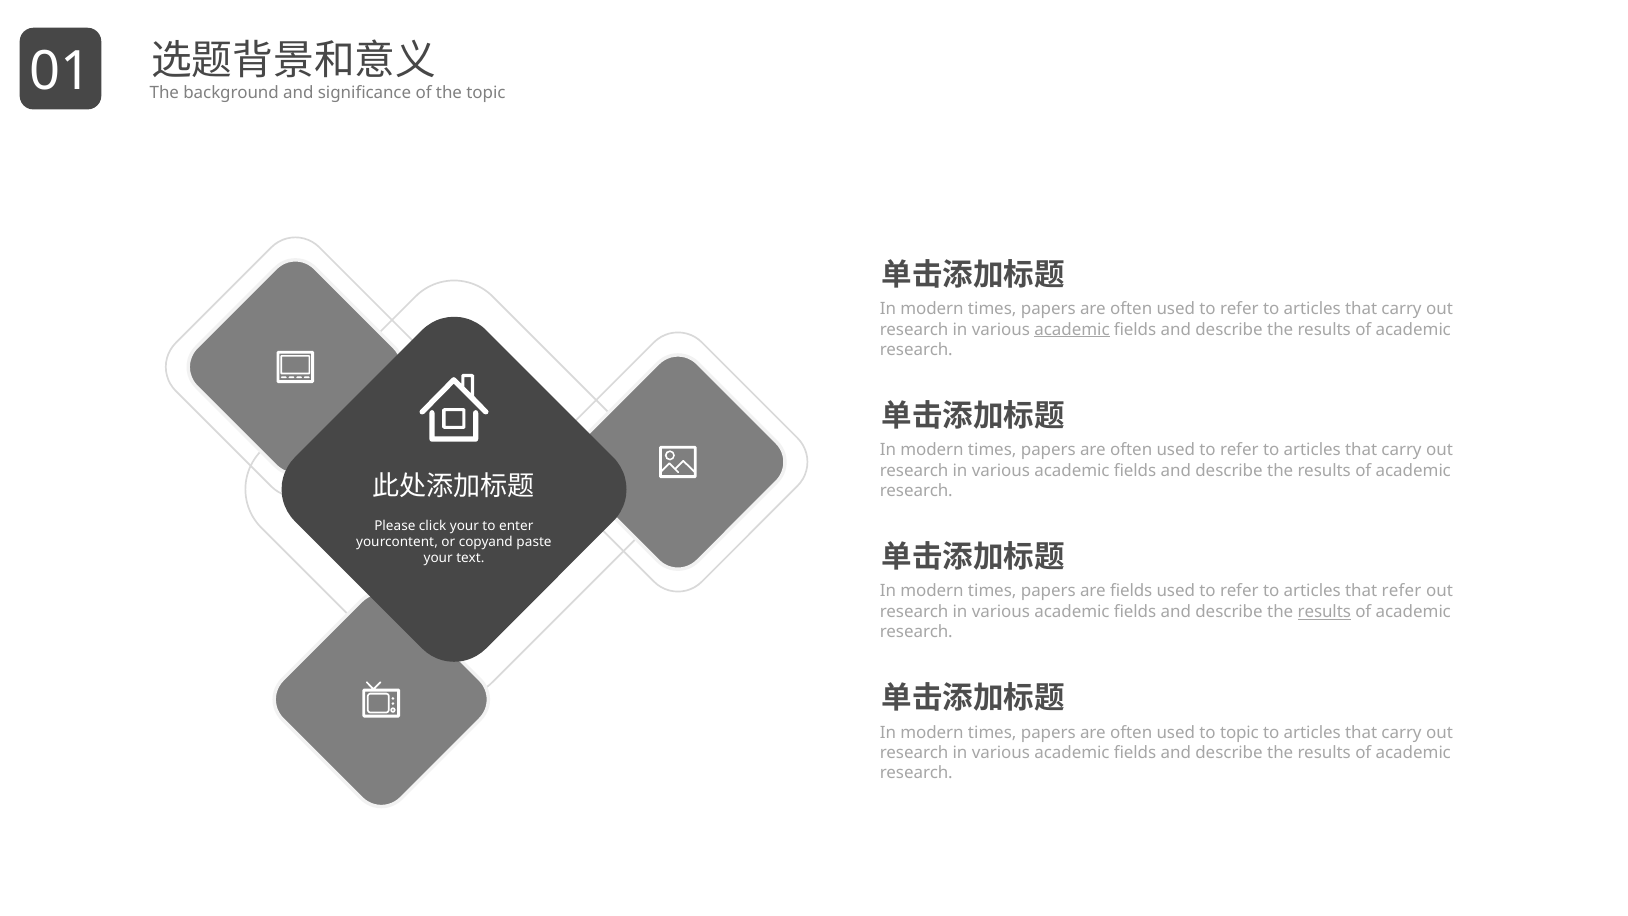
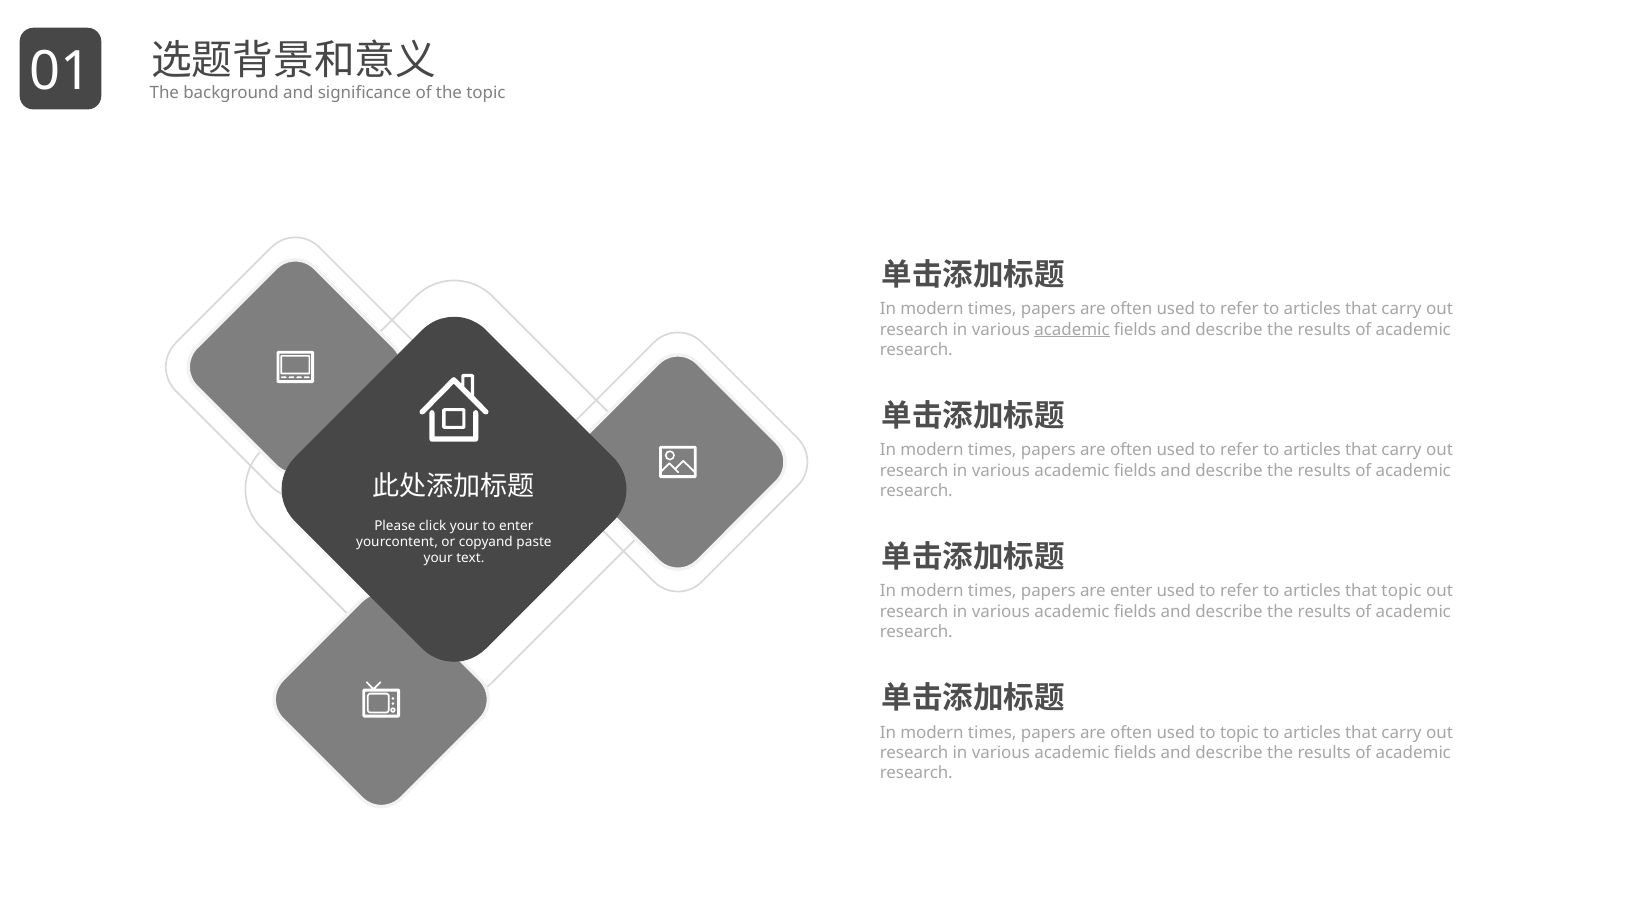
are fields: fields -> enter
that refer: refer -> topic
results at (1324, 612) underline: present -> none
